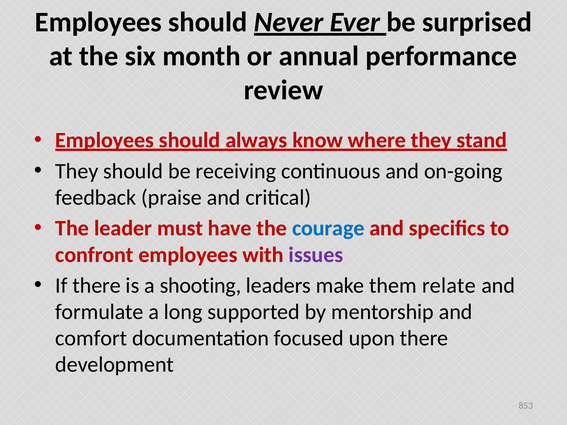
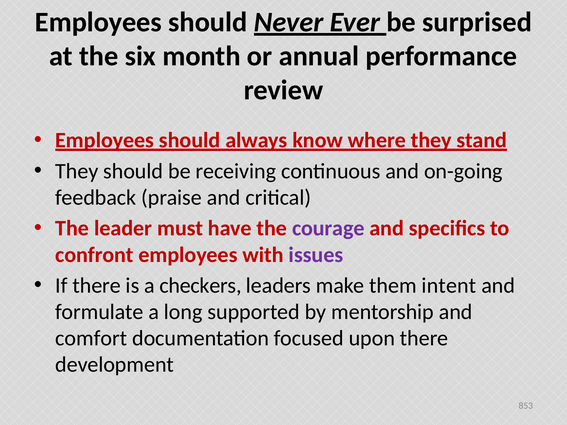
courage colour: blue -> purple
shooting: shooting -> checkers
relate: relate -> intent
